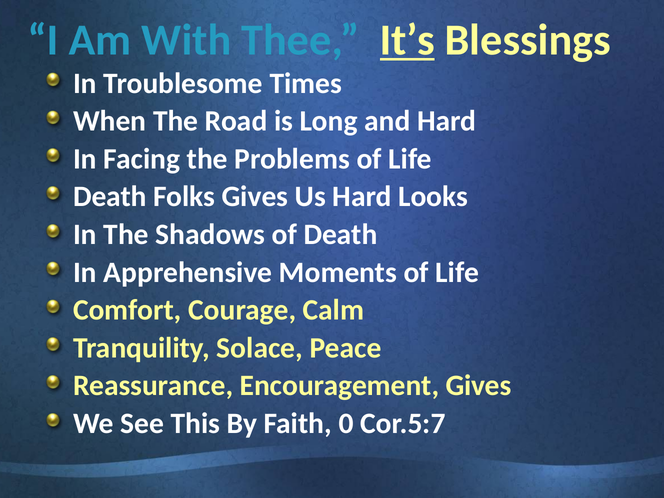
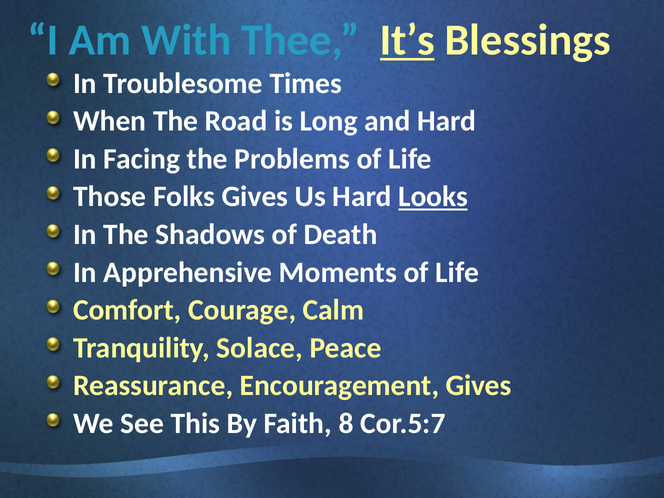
Death at (110, 197): Death -> Those
Looks underline: none -> present
0: 0 -> 8
